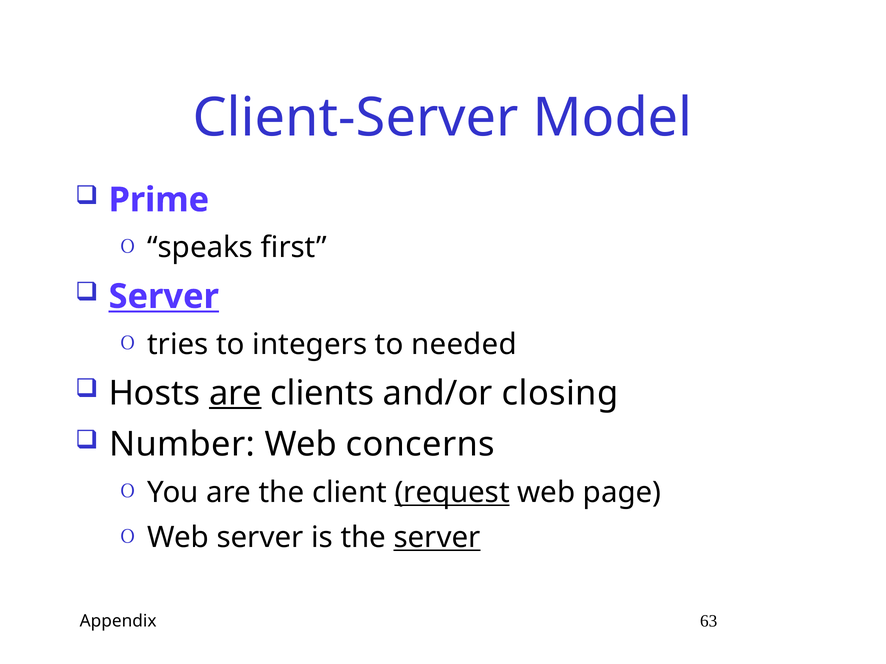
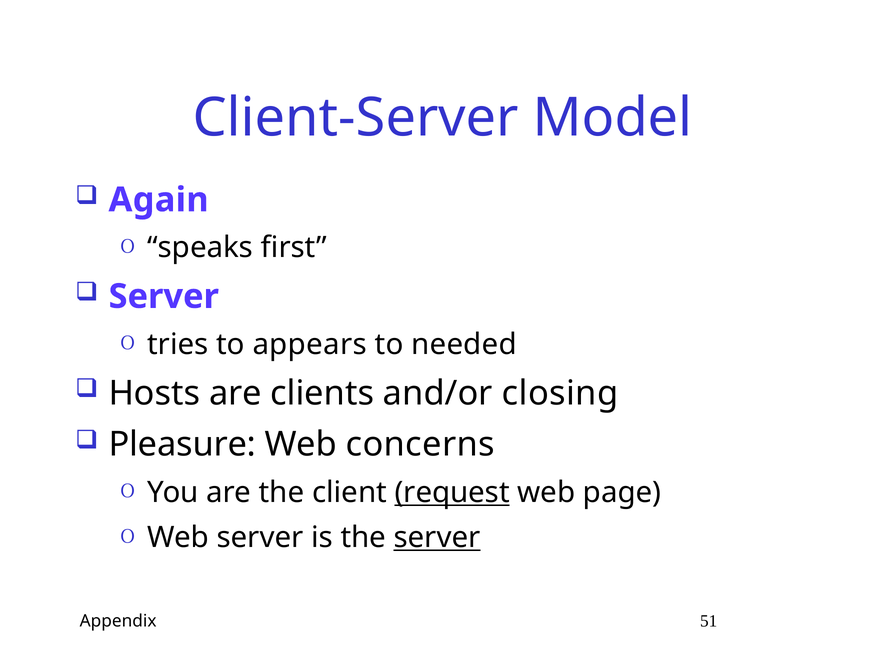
Prime: Prime -> Again
Server at (164, 297) underline: present -> none
integers: integers -> appears
are at (235, 393) underline: present -> none
Number: Number -> Pleasure
63: 63 -> 51
